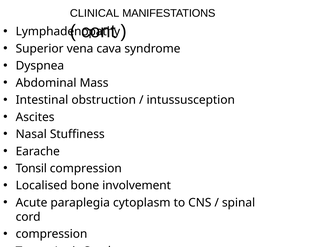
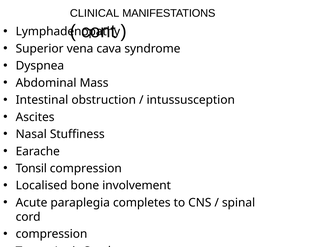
cytoplasm: cytoplasm -> completes
